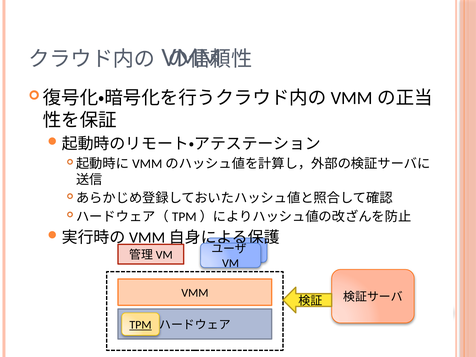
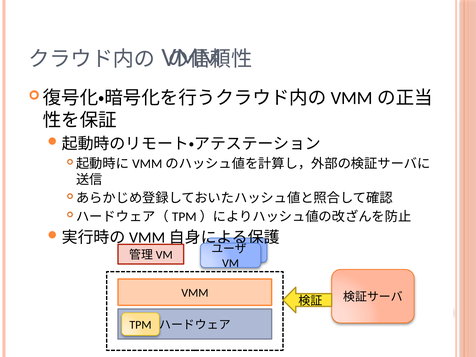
TPM underline: present -> none
